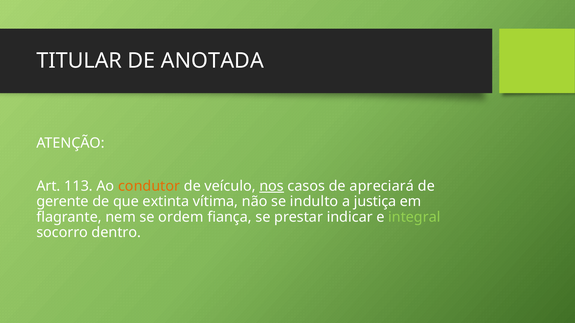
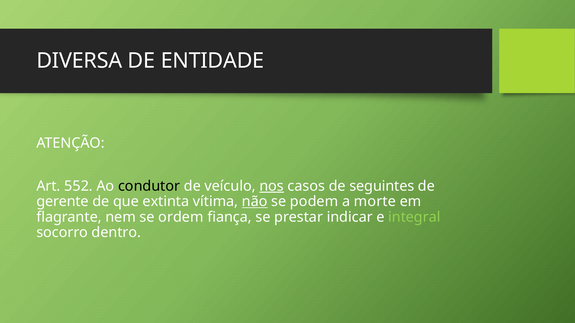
TITULAR: TITULAR -> DIVERSA
ANOTADA: ANOTADA -> ENTIDADE
113: 113 -> 552
condutor colour: orange -> black
apreciará: apreciará -> seguintes
não underline: none -> present
indulto: indulto -> podem
justiça: justiça -> morte
